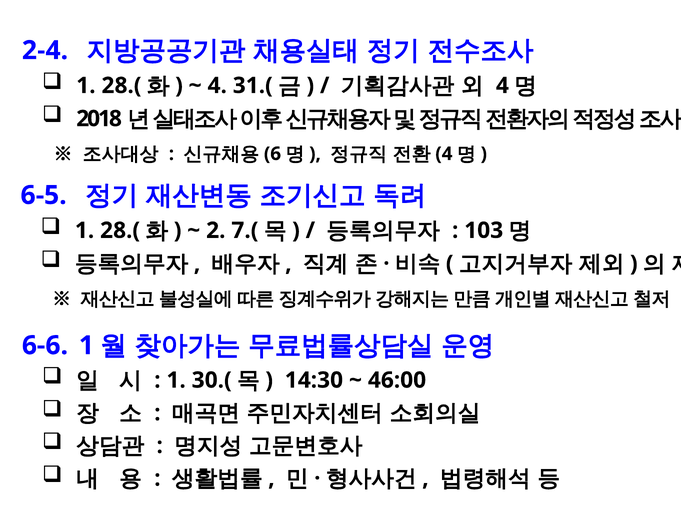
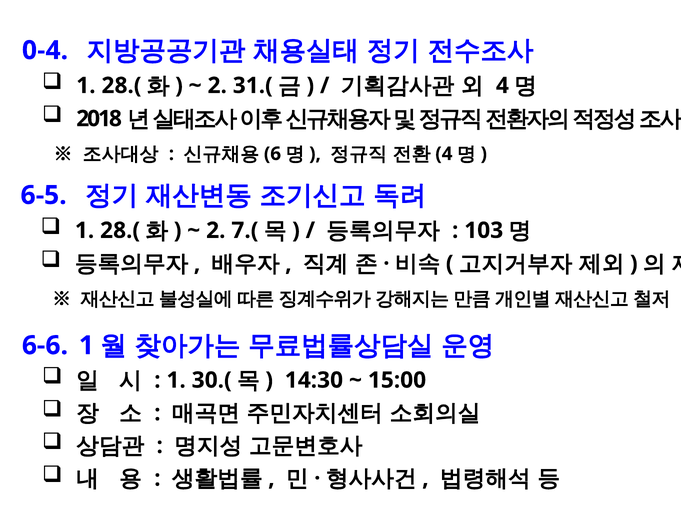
2-4: 2-4 -> 0-4
4 at (217, 85): 4 -> 2
46:00: 46:00 -> 15:00
